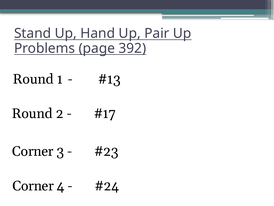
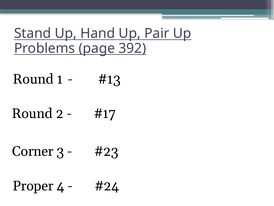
Corner at (33, 185): Corner -> Proper
